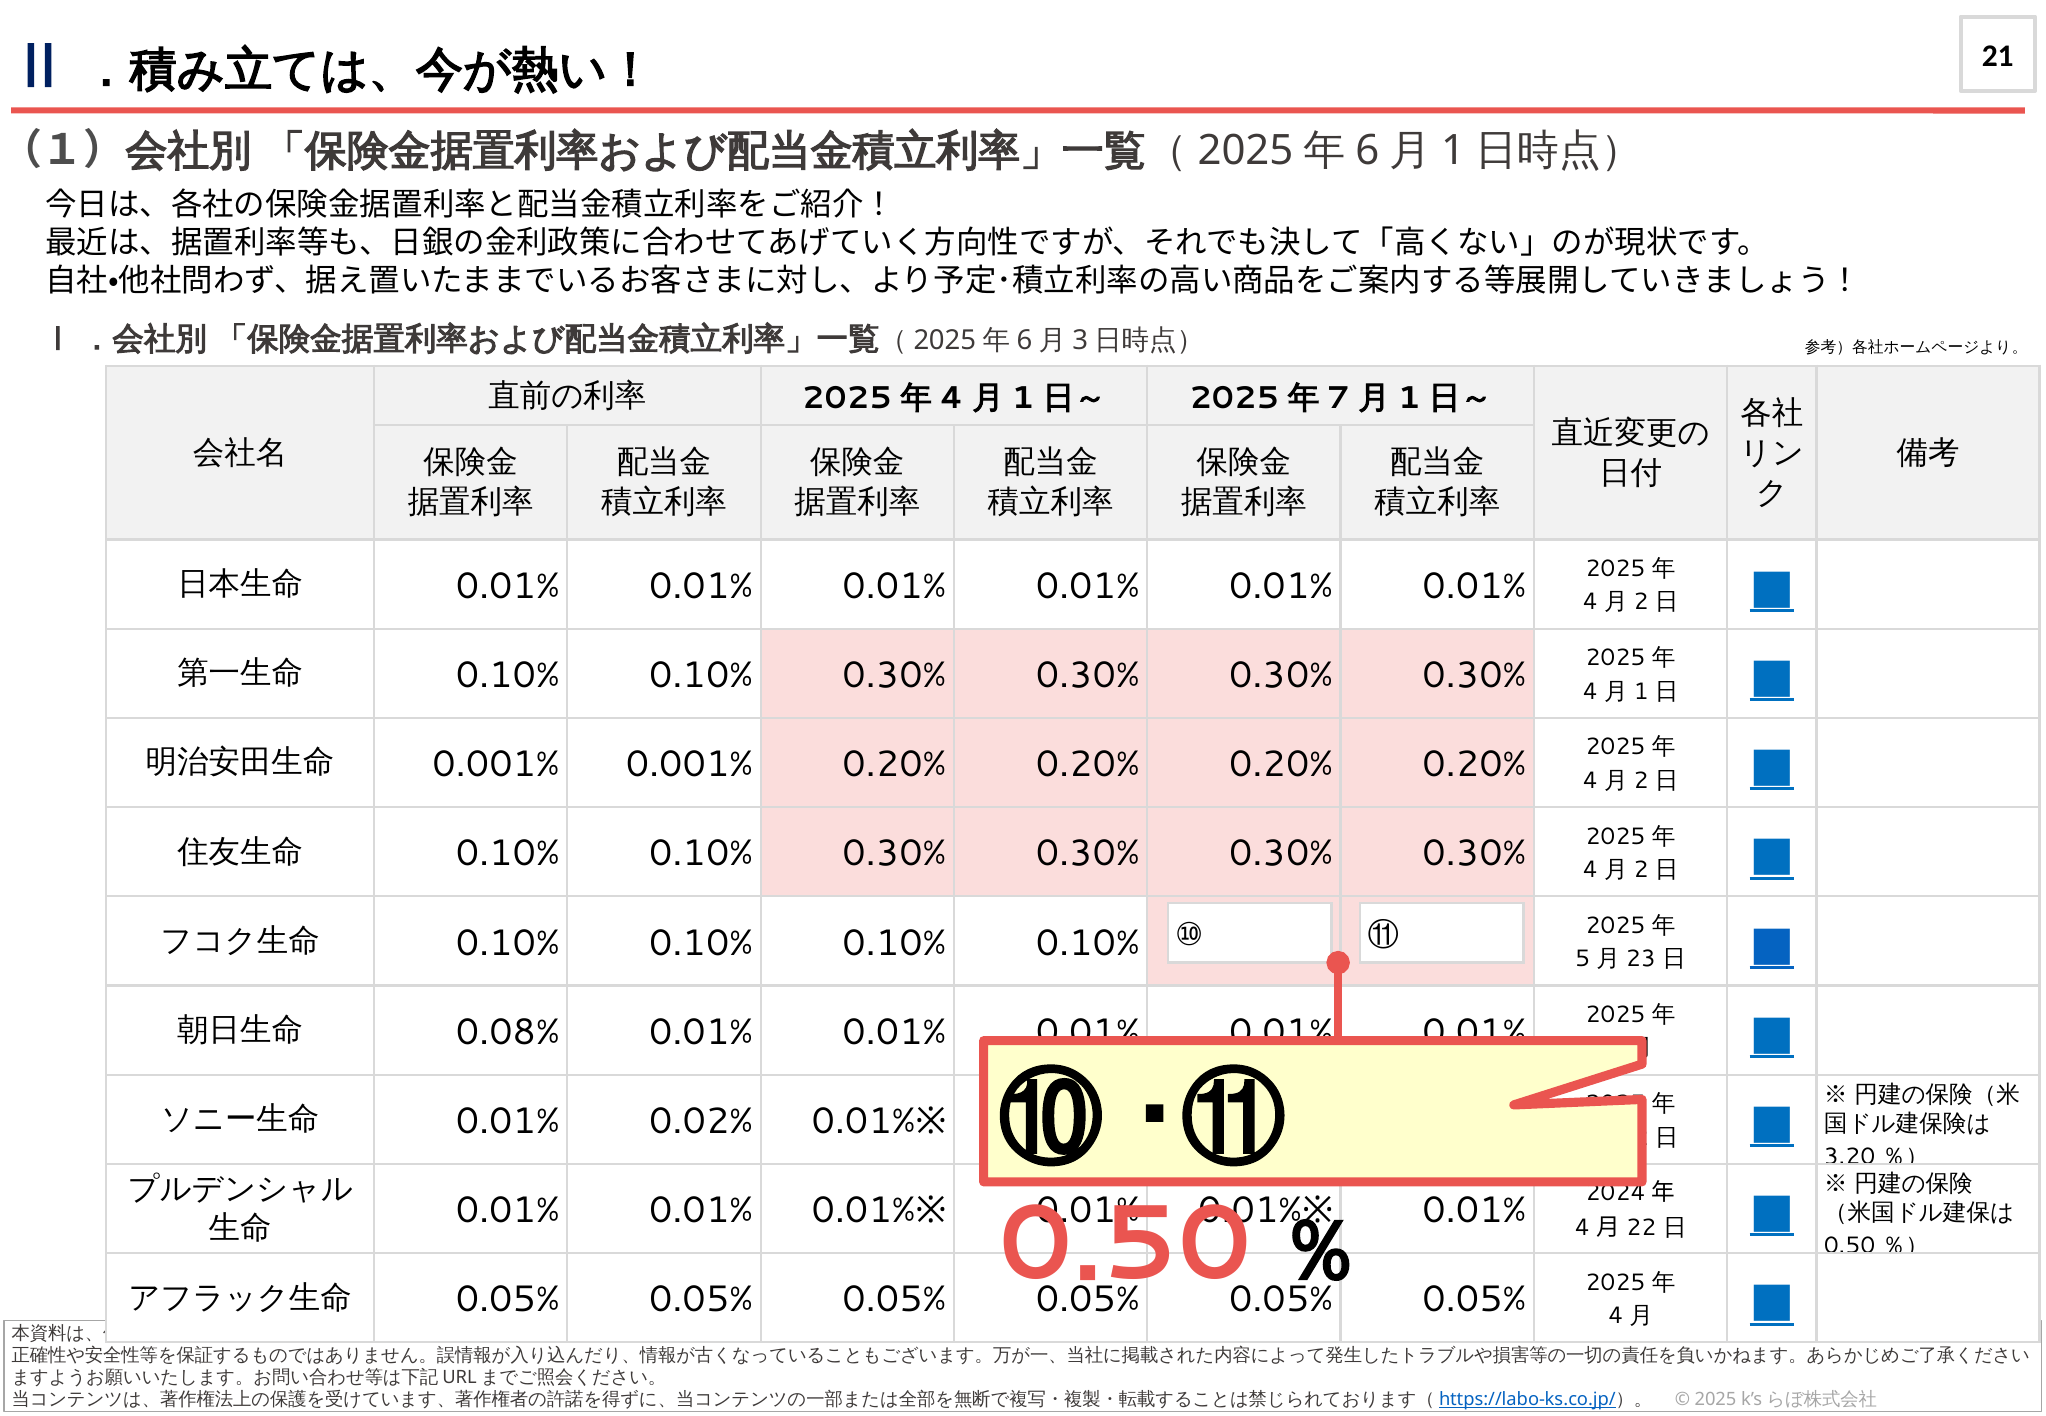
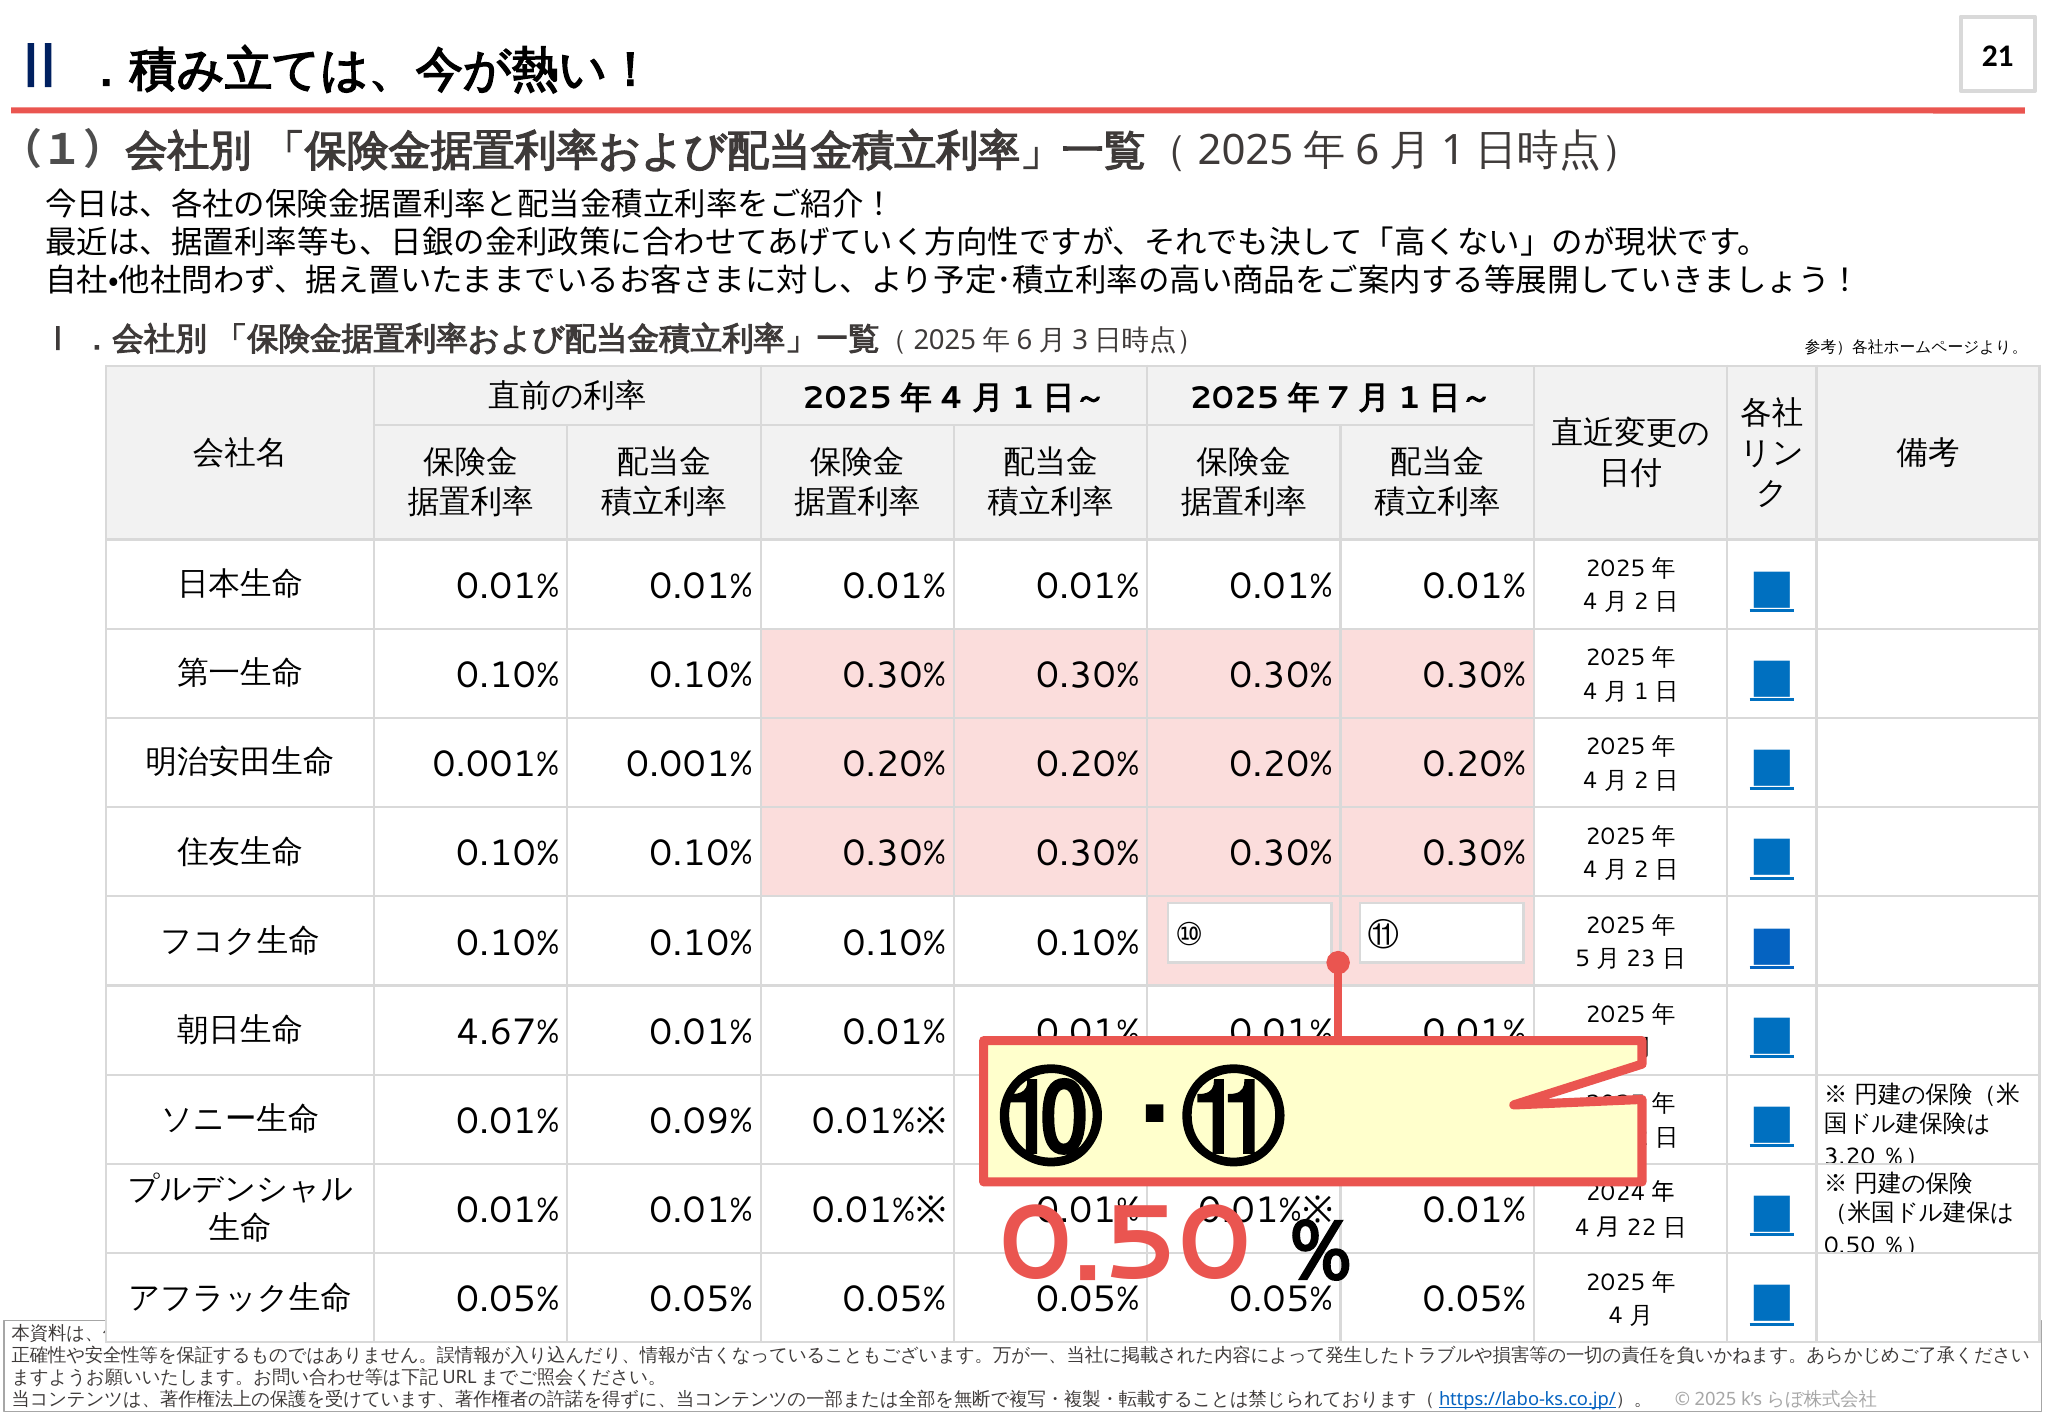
0.08%: 0.08% -> 4.67%
0.02%: 0.02% -> 0.09%
